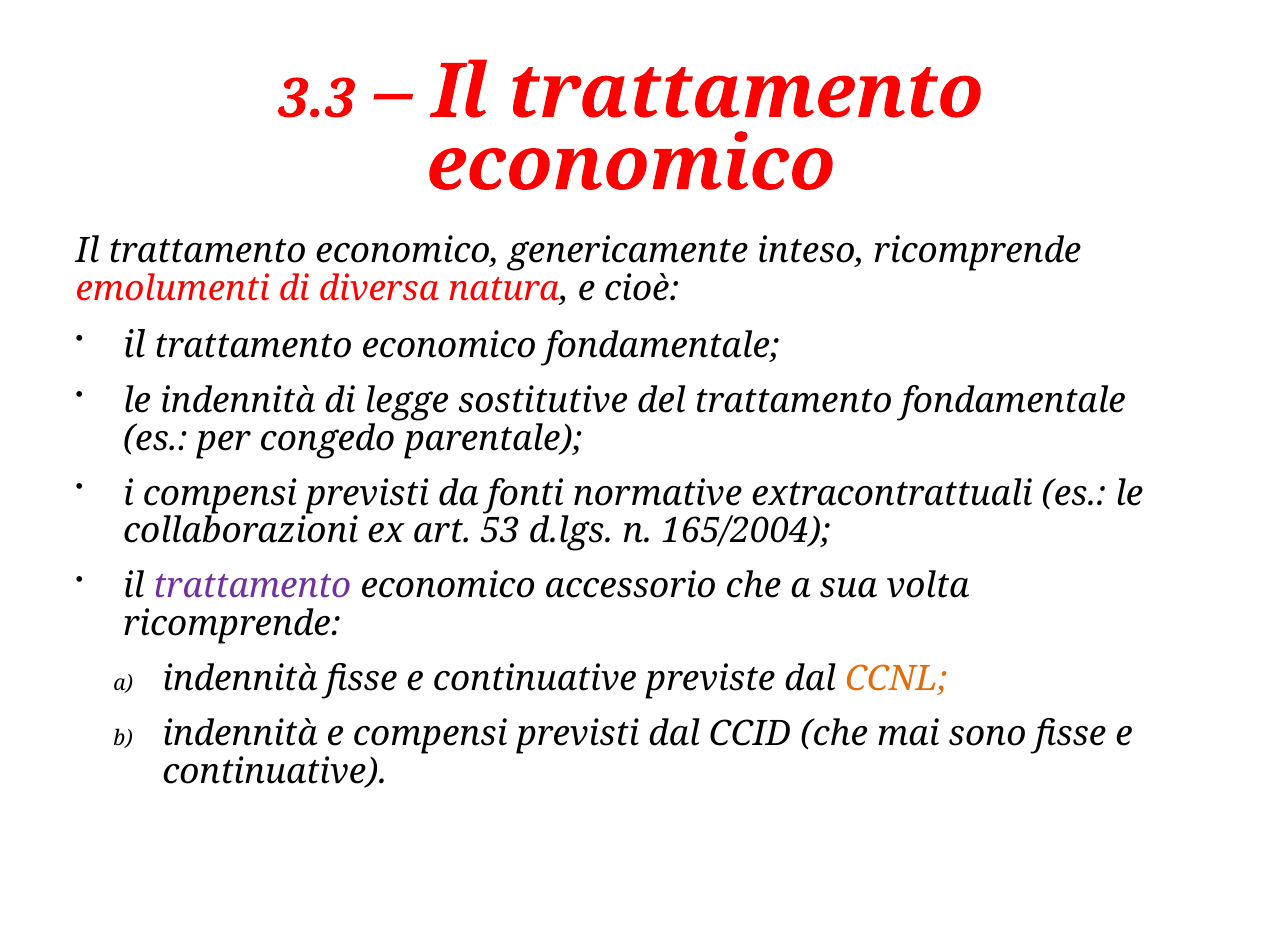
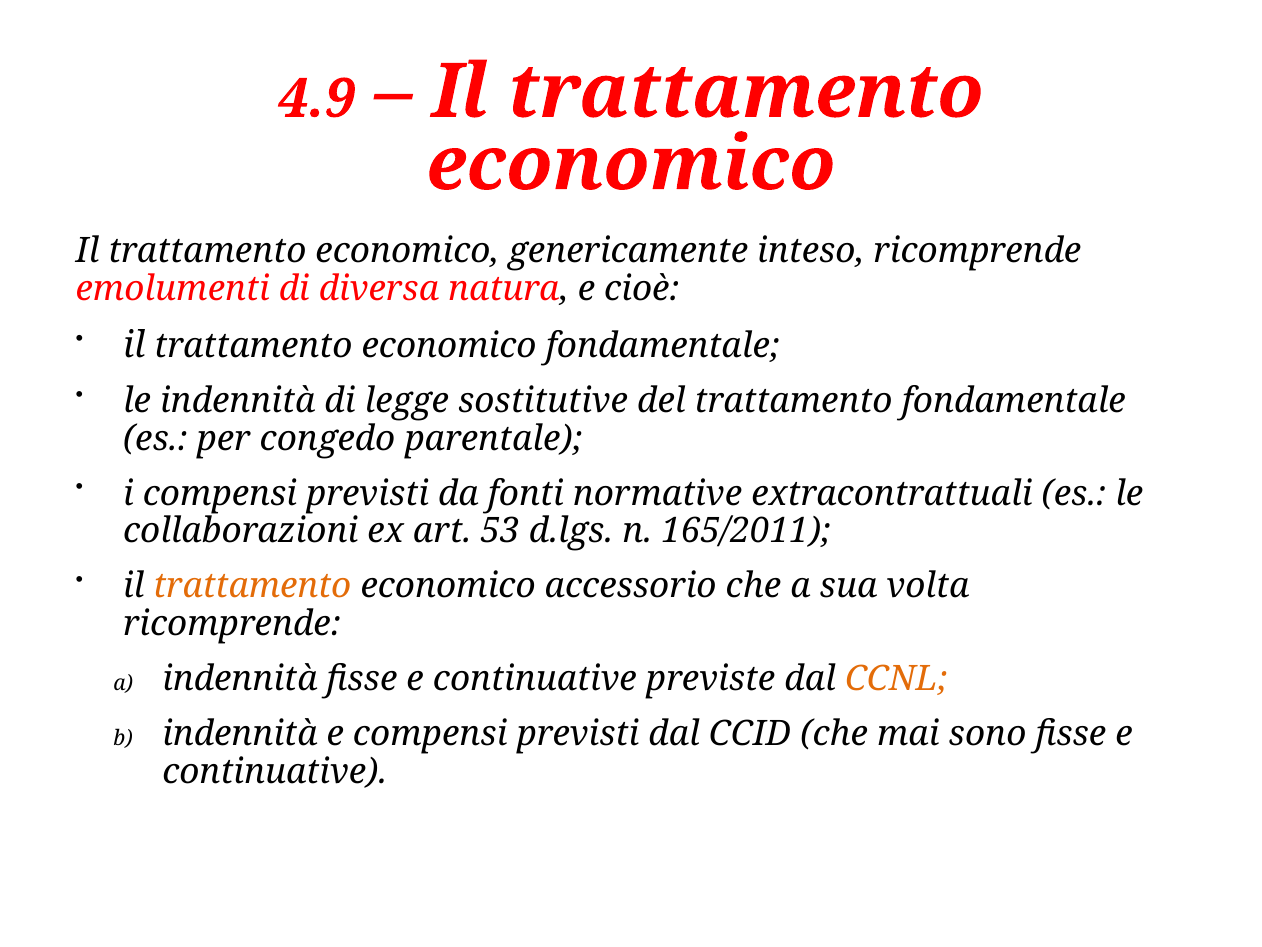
3.3: 3.3 -> 4.9
165/2004: 165/2004 -> 165/2011
trattamento at (252, 586) colour: purple -> orange
